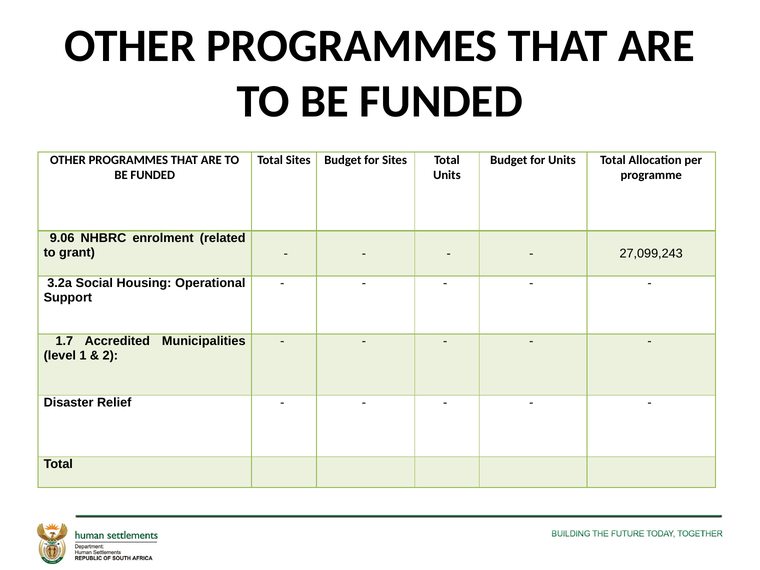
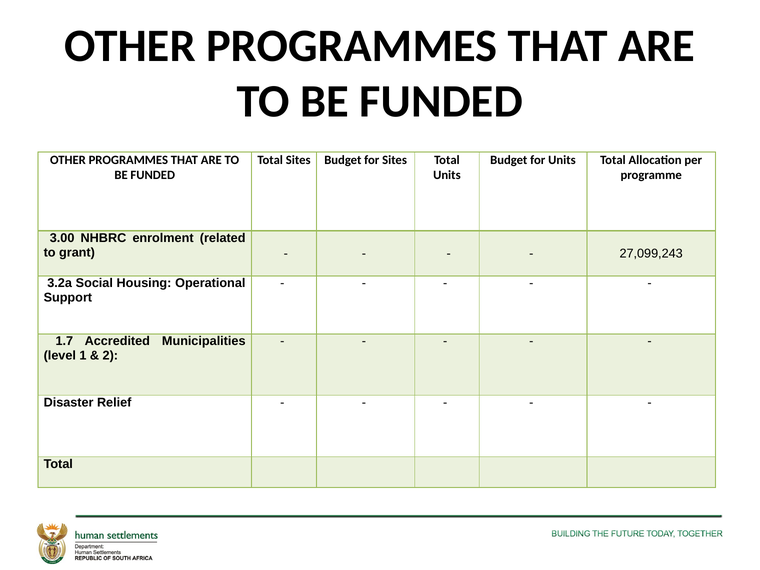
9.06: 9.06 -> 3.00
